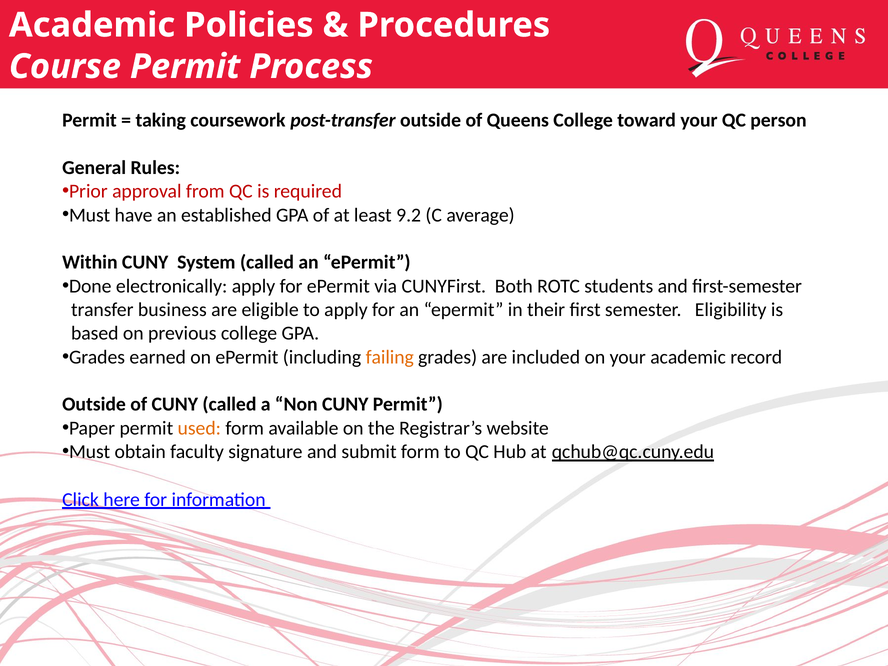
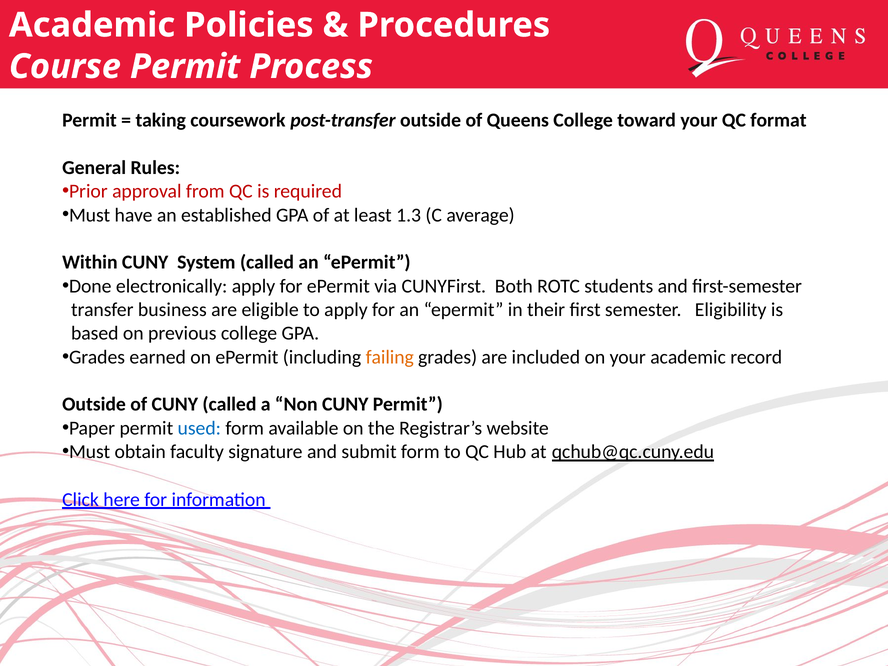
person: person -> format
9.2: 9.2 -> 1.3
used colour: orange -> blue
